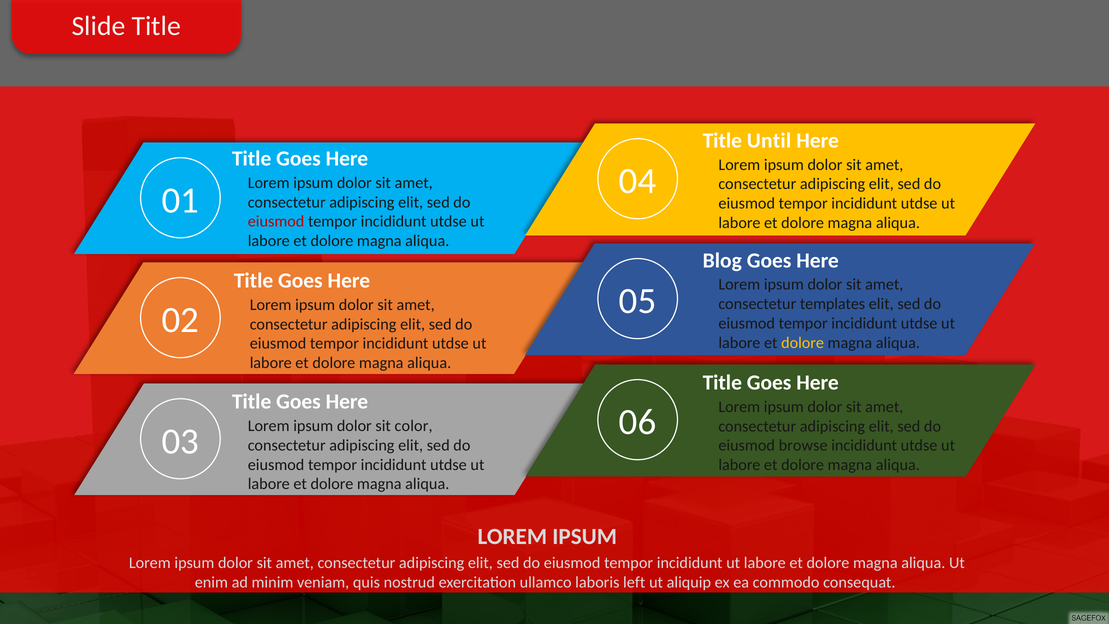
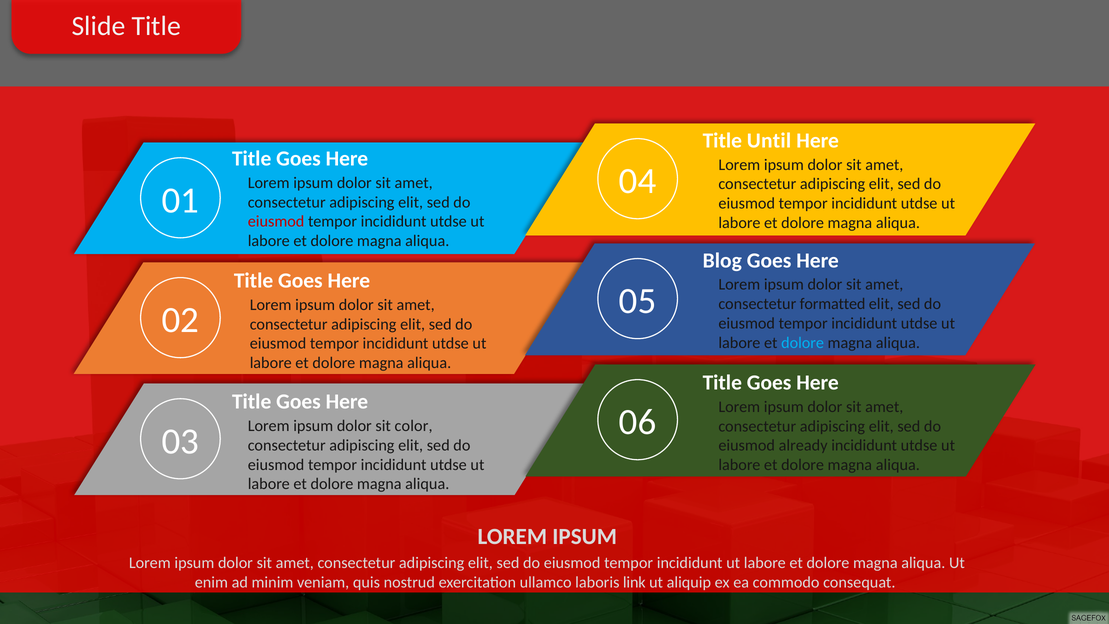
templates: templates -> formatted
dolore at (803, 343) colour: yellow -> light blue
browse: browse -> already
left: left -> link
